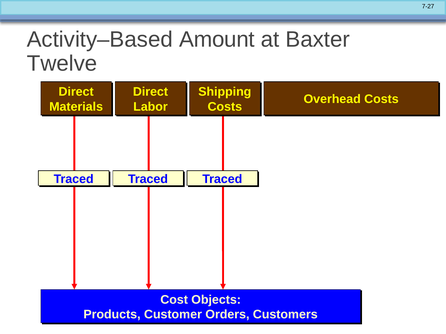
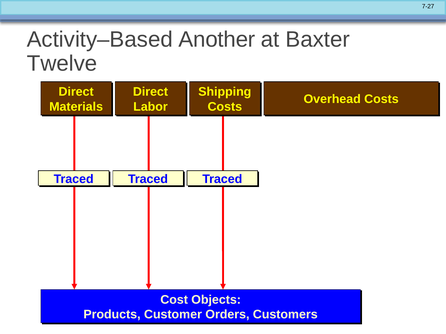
Amount: Amount -> Another
